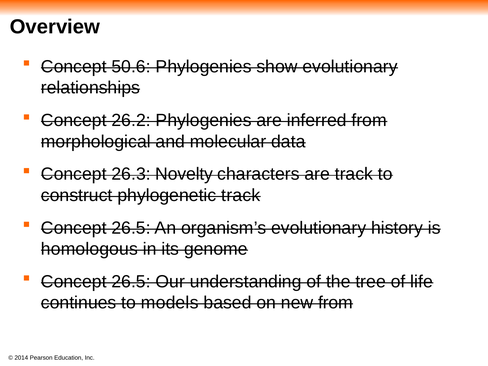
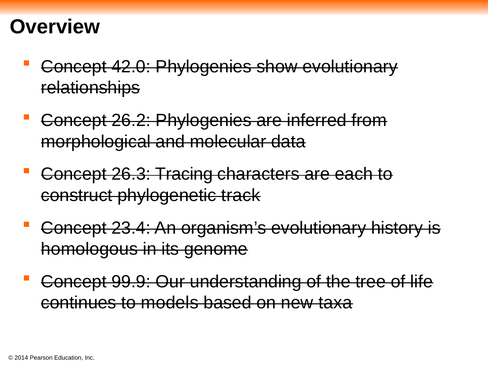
50.6: 50.6 -> 42.0
Novelty: Novelty -> Tracing
are track: track -> each
26.5 at (131, 228): 26.5 -> 23.4
26.5 at (131, 282): 26.5 -> 99.9
new from: from -> taxa
